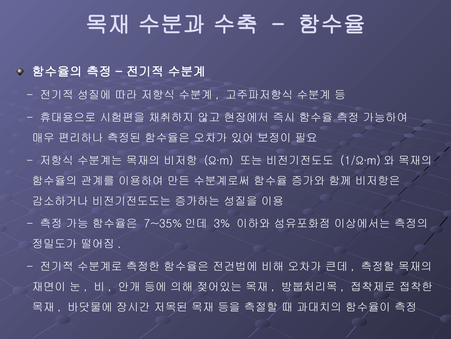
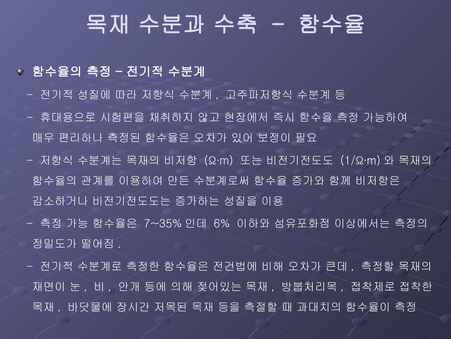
3%: 3% -> 6%
